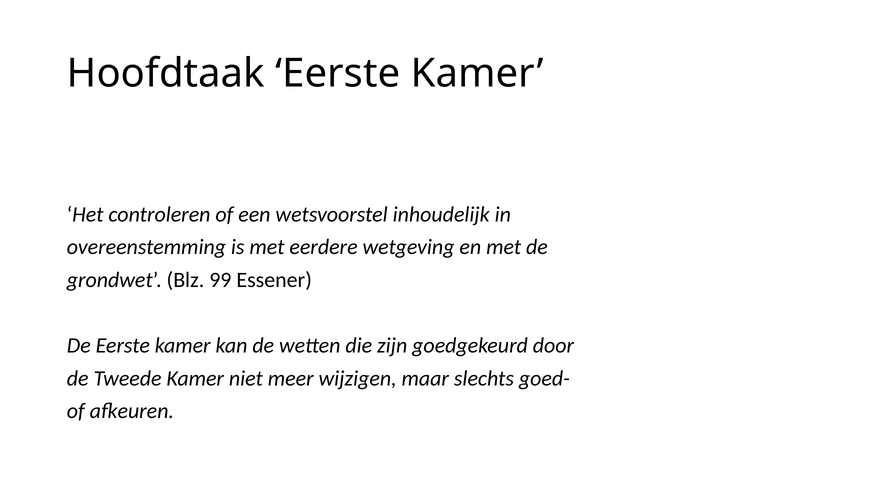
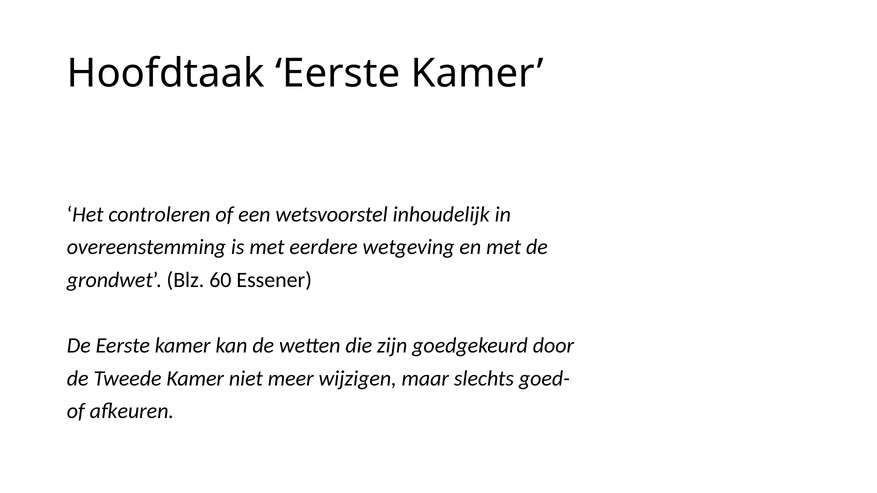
99: 99 -> 60
